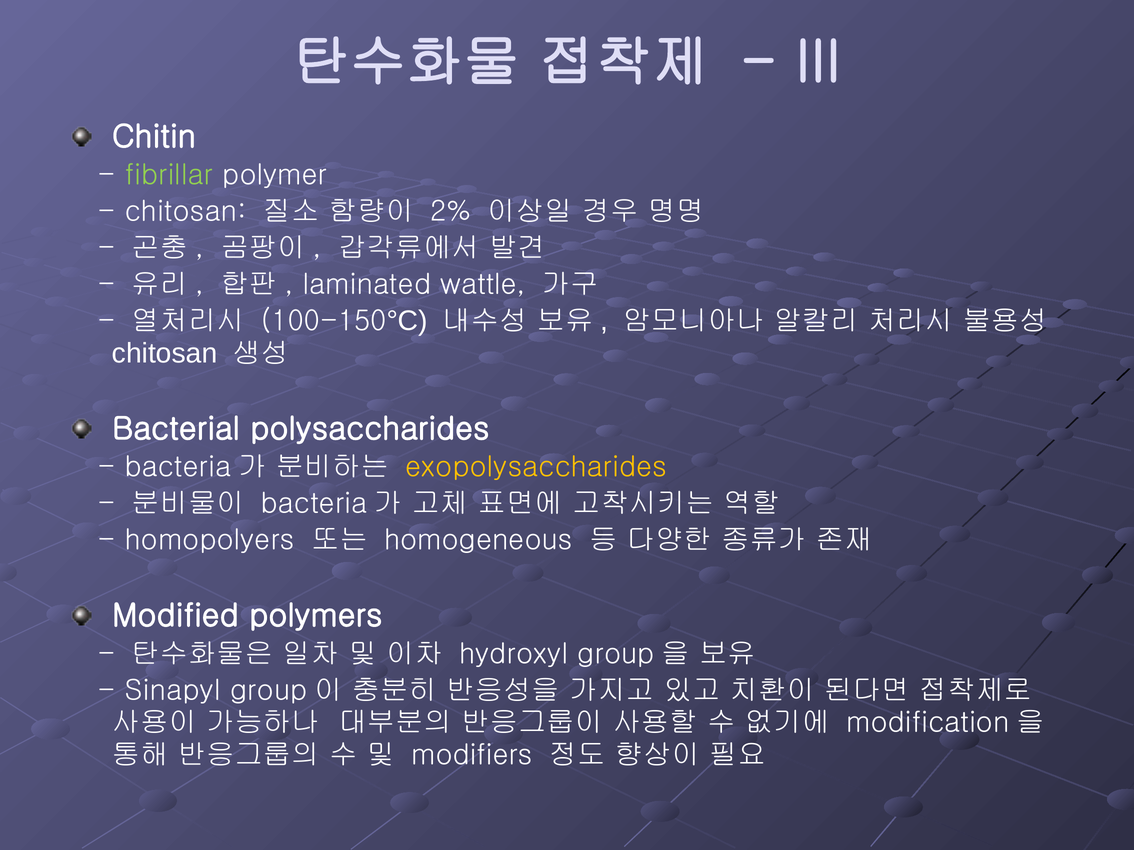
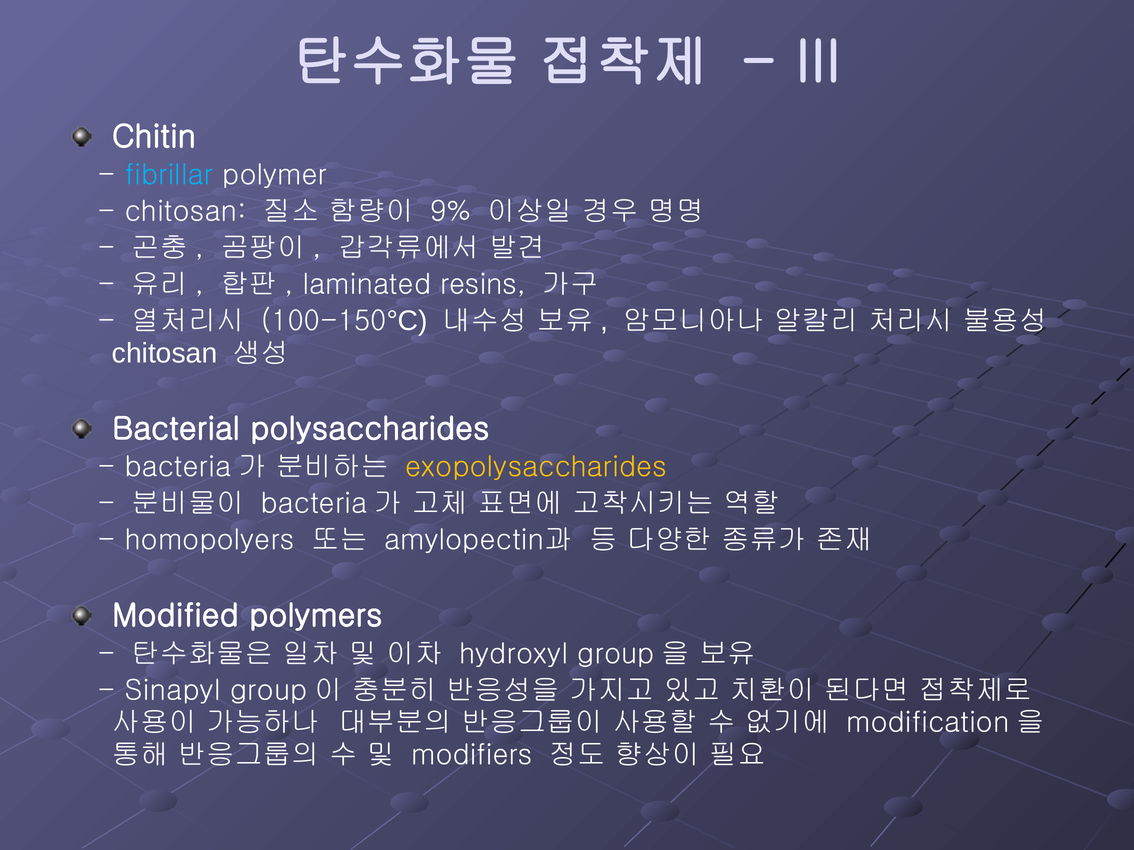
fibrillar colour: light green -> light blue
2%: 2% -> 9%
wattle: wattle -> resins
homogeneous: homogeneous -> amylopectin과
